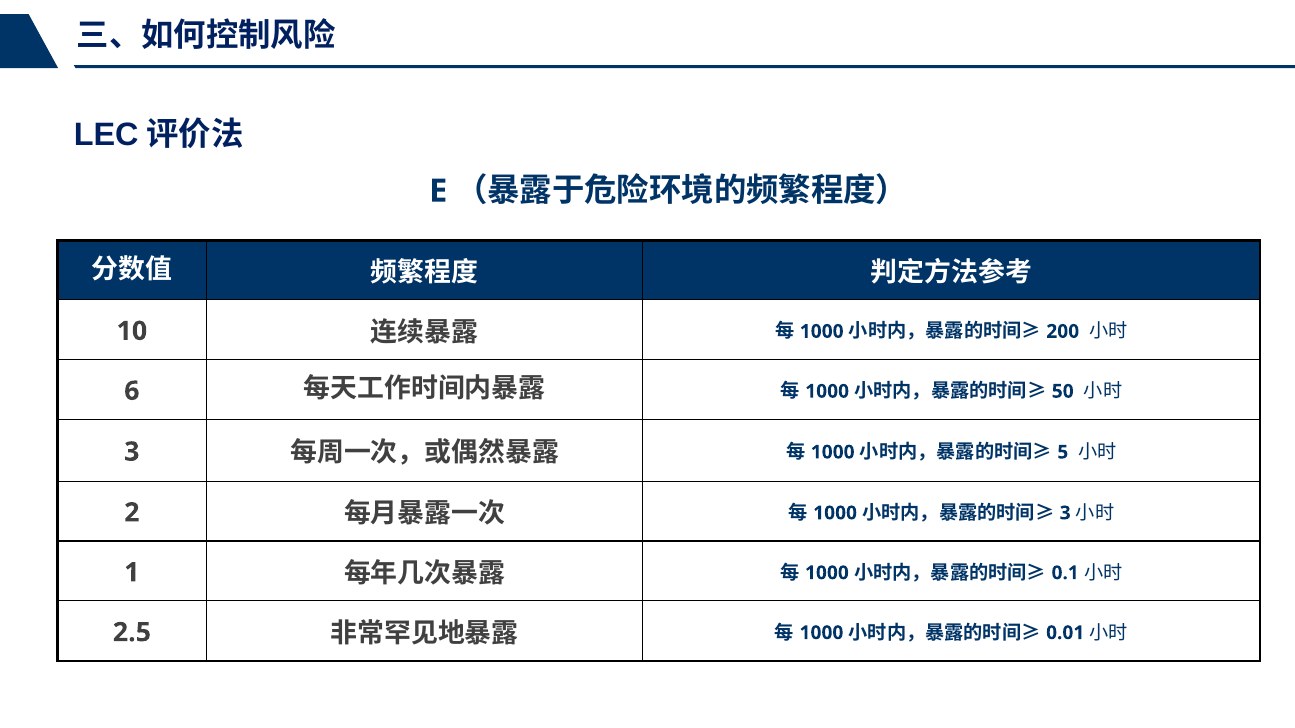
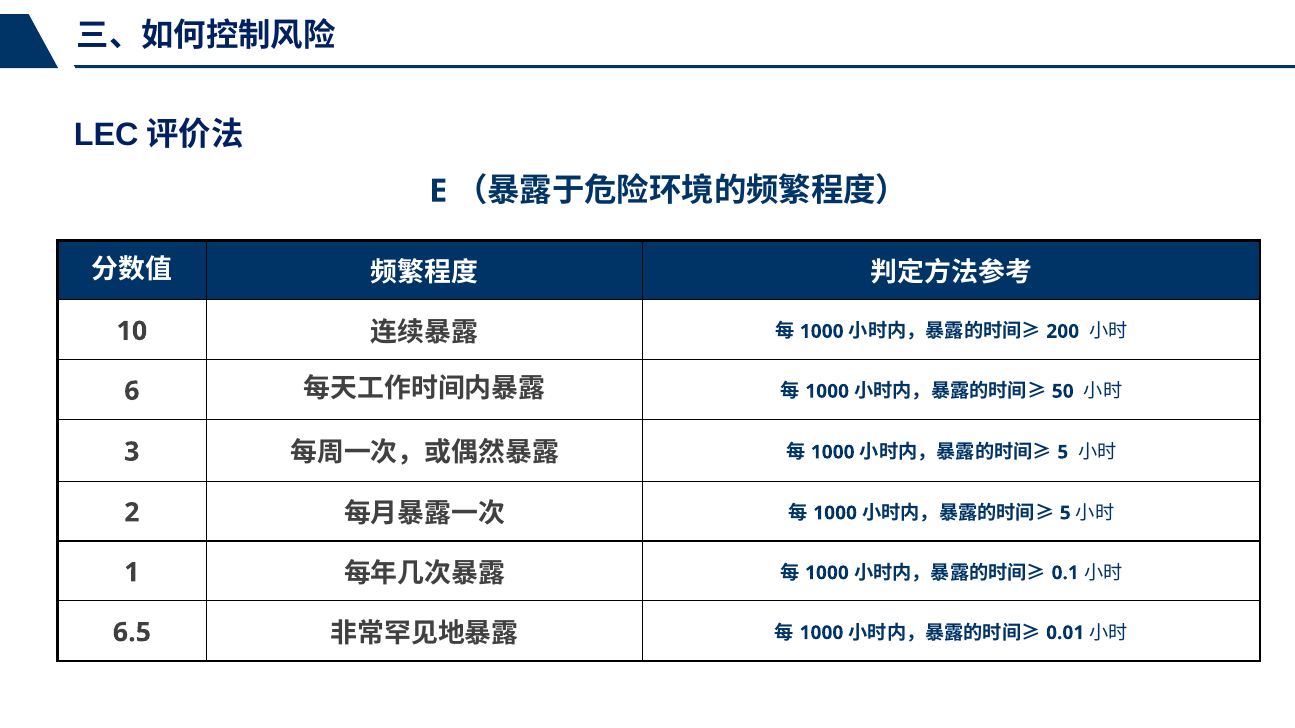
3 at (1065, 513): 3 -> 5
2.5: 2.5 -> 6.5
